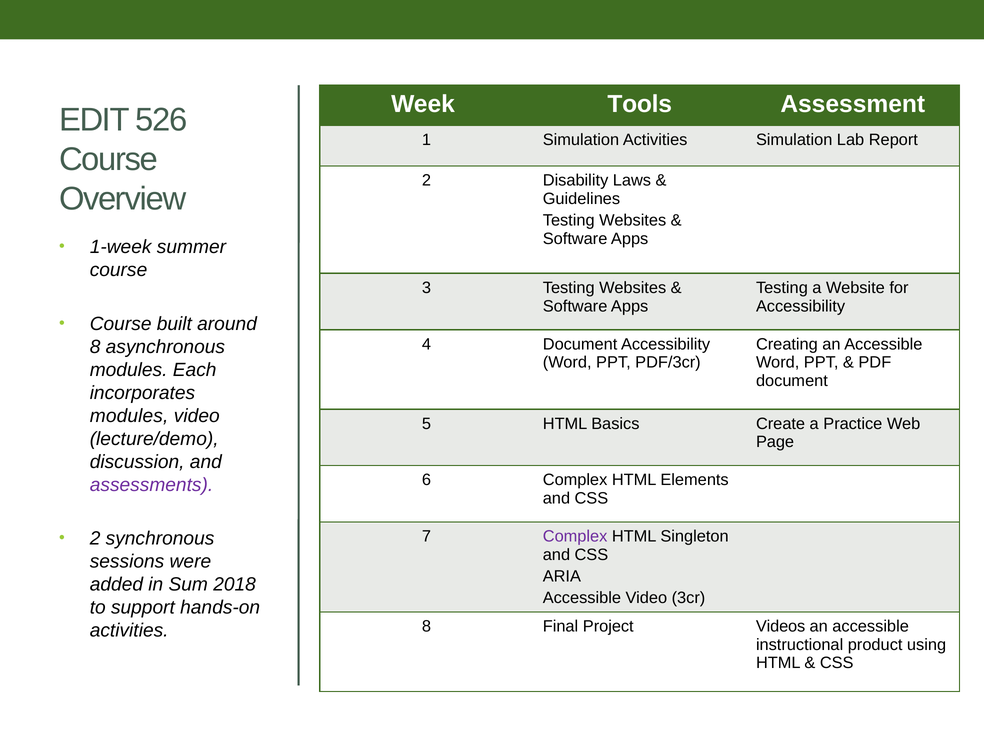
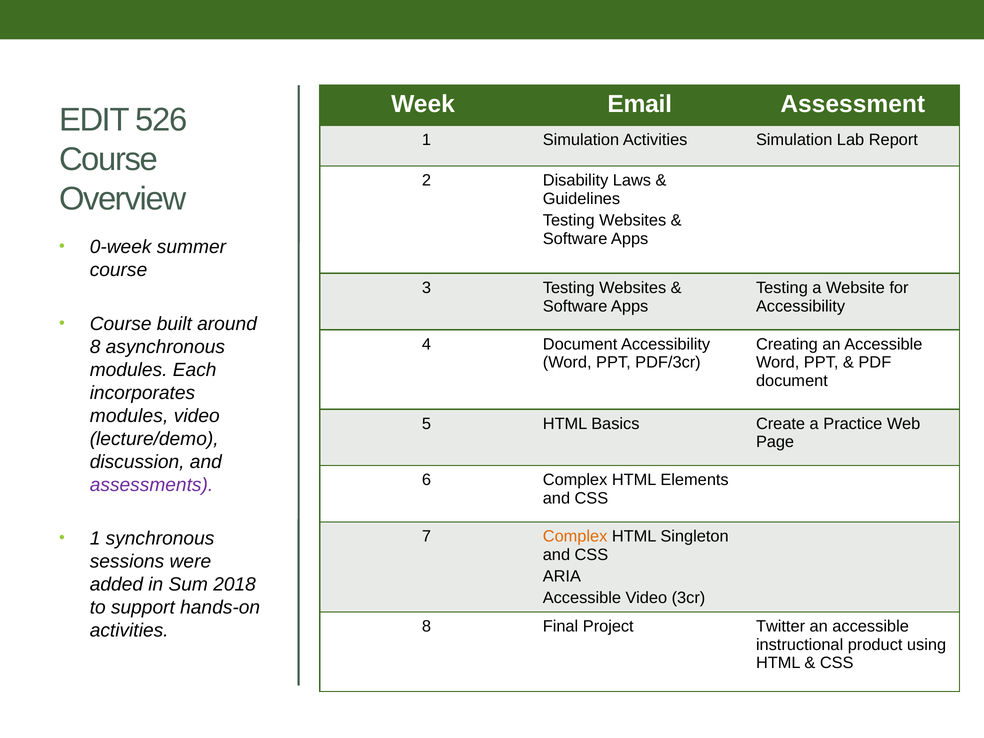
Tools: Tools -> Email
1-week: 1-week -> 0-week
Complex at (575, 536) colour: purple -> orange
2 at (95, 539): 2 -> 1
Videos: Videos -> Twitter
